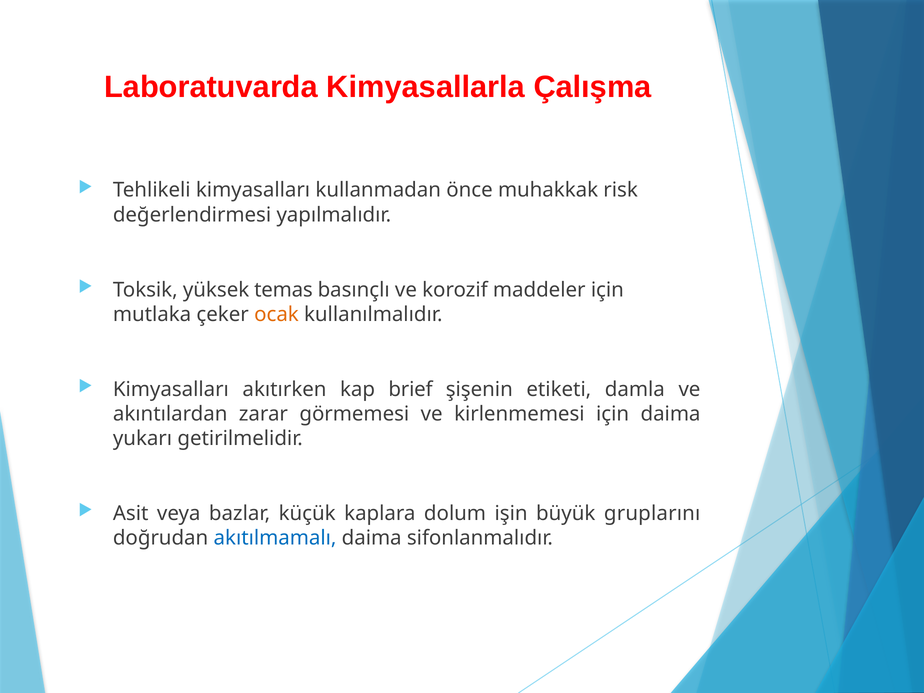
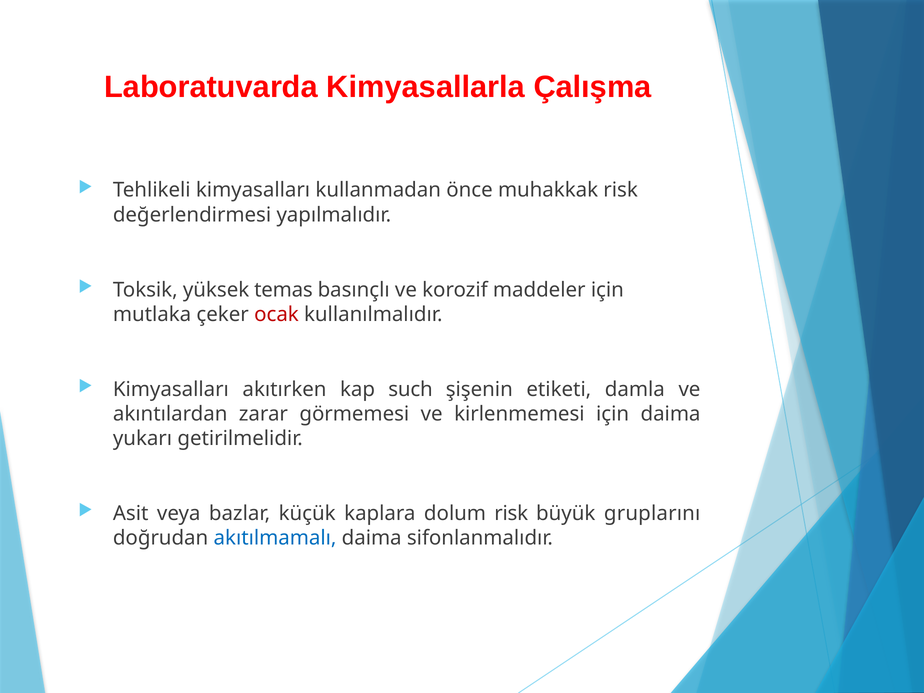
ocak colour: orange -> red
brief: brief -> such
dolum işin: işin -> risk
